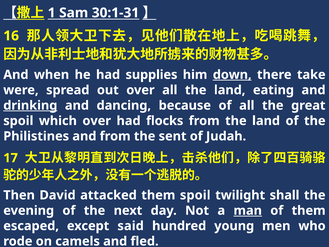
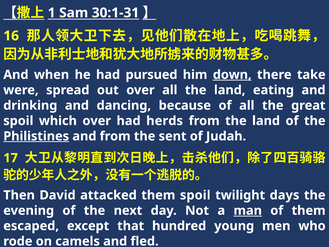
supplies: supplies -> pursued
drinking underline: present -> none
flocks: flocks -> herds
Philistines underline: none -> present
shall: shall -> days
said: said -> that
